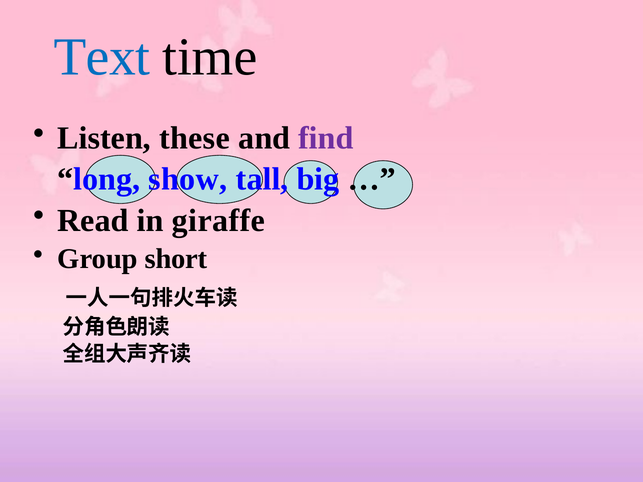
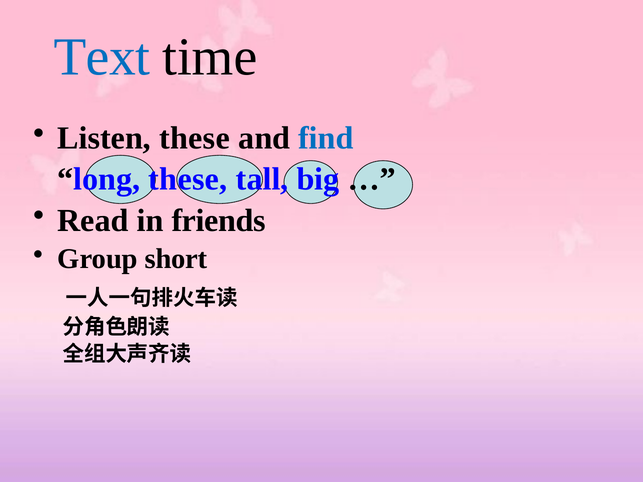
find colour: purple -> blue
long show: show -> these
giraffe: giraffe -> friends
